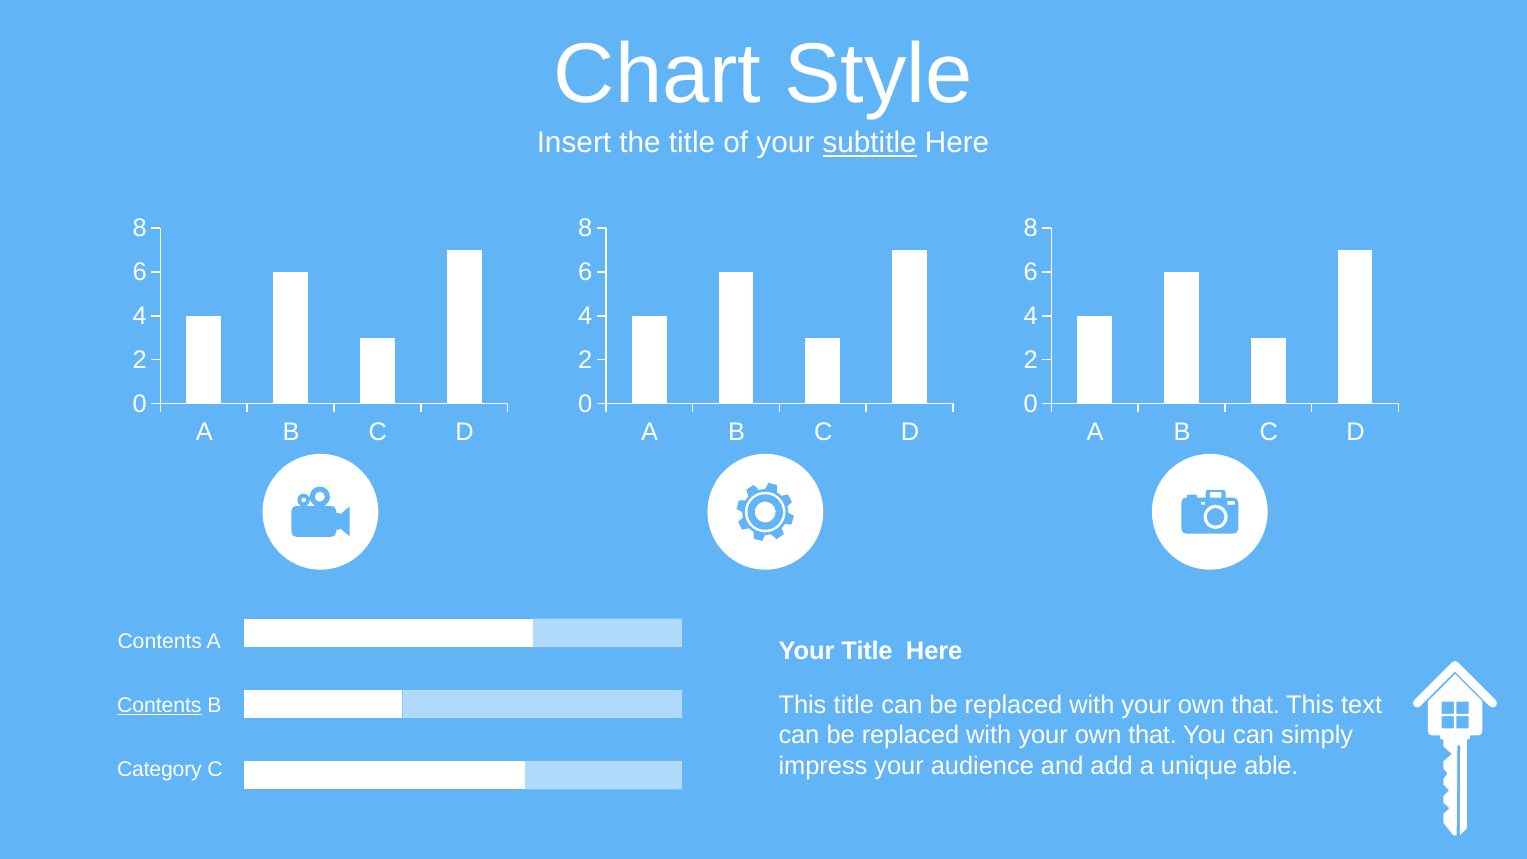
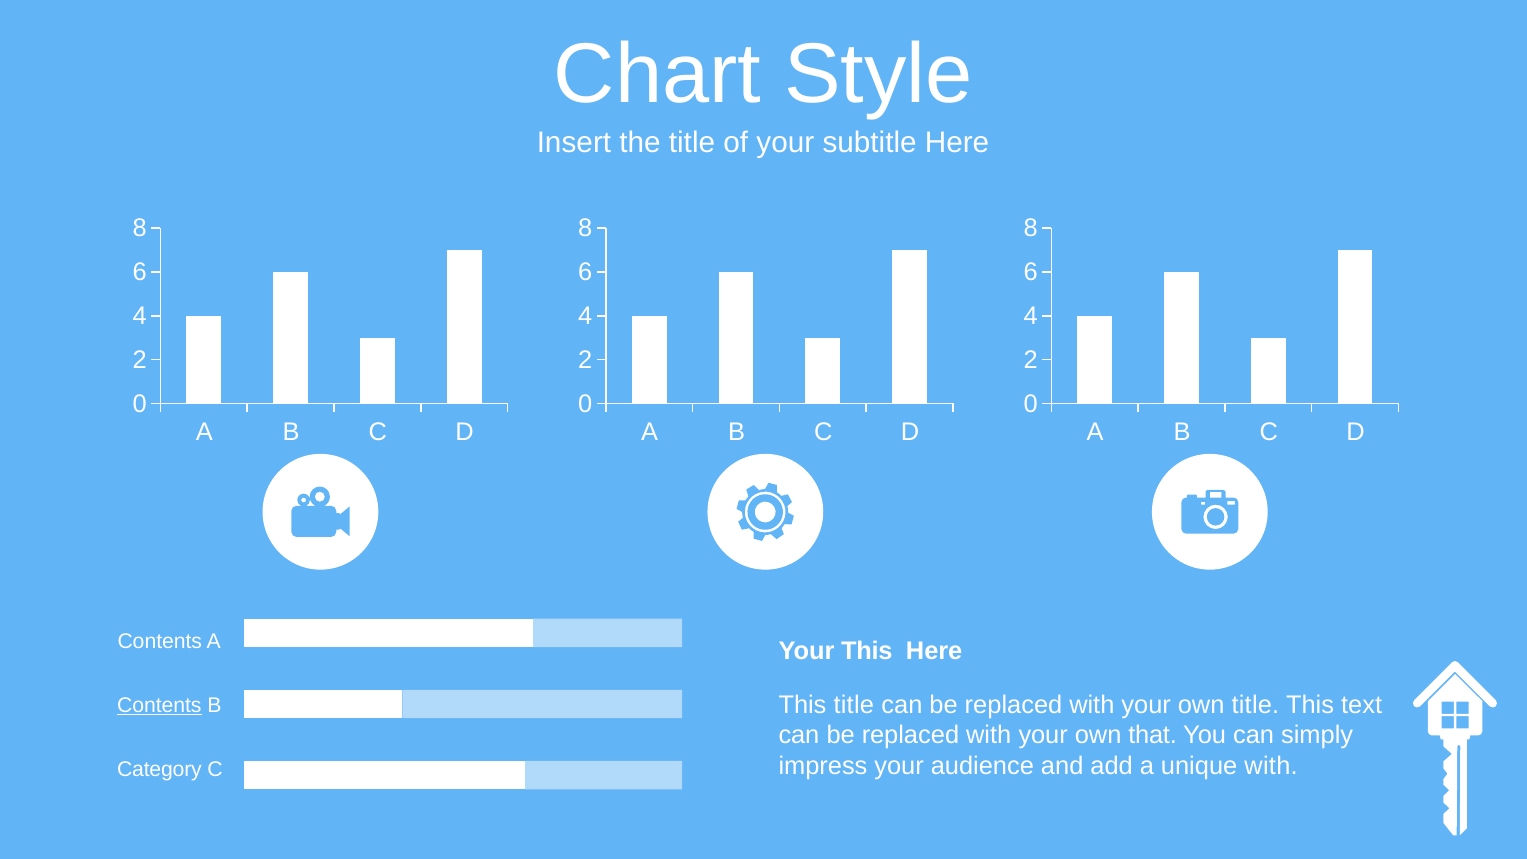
subtitle underline: present -> none
Your Title: Title -> This
that at (1256, 705): that -> title
unique able: able -> with
